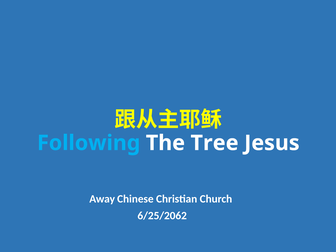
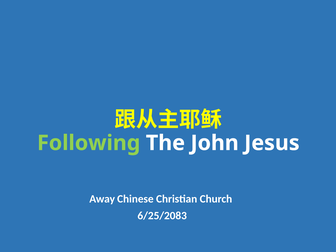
Following colour: light blue -> light green
Tree: Tree -> John
6/25/2062: 6/25/2062 -> 6/25/2083
